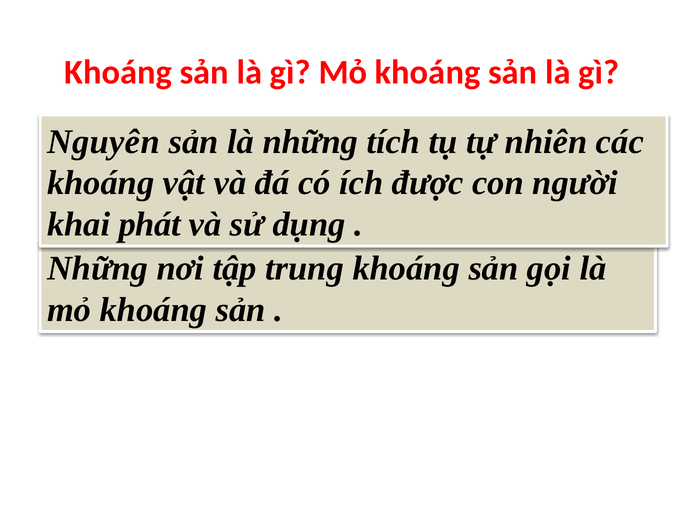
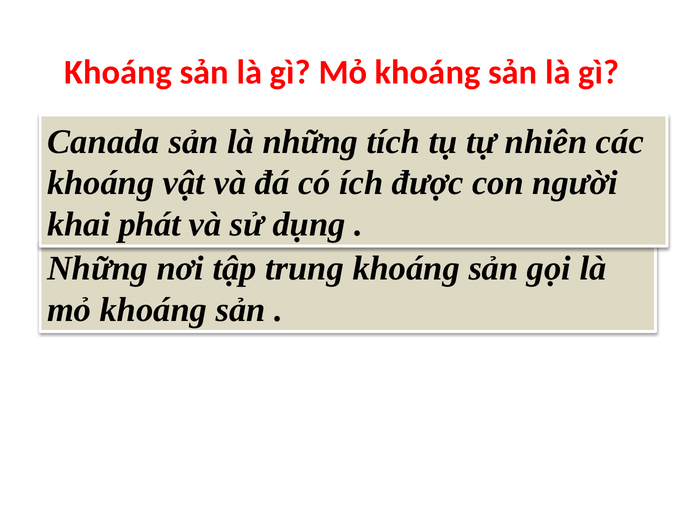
Nguyên: Nguyên -> Canada
